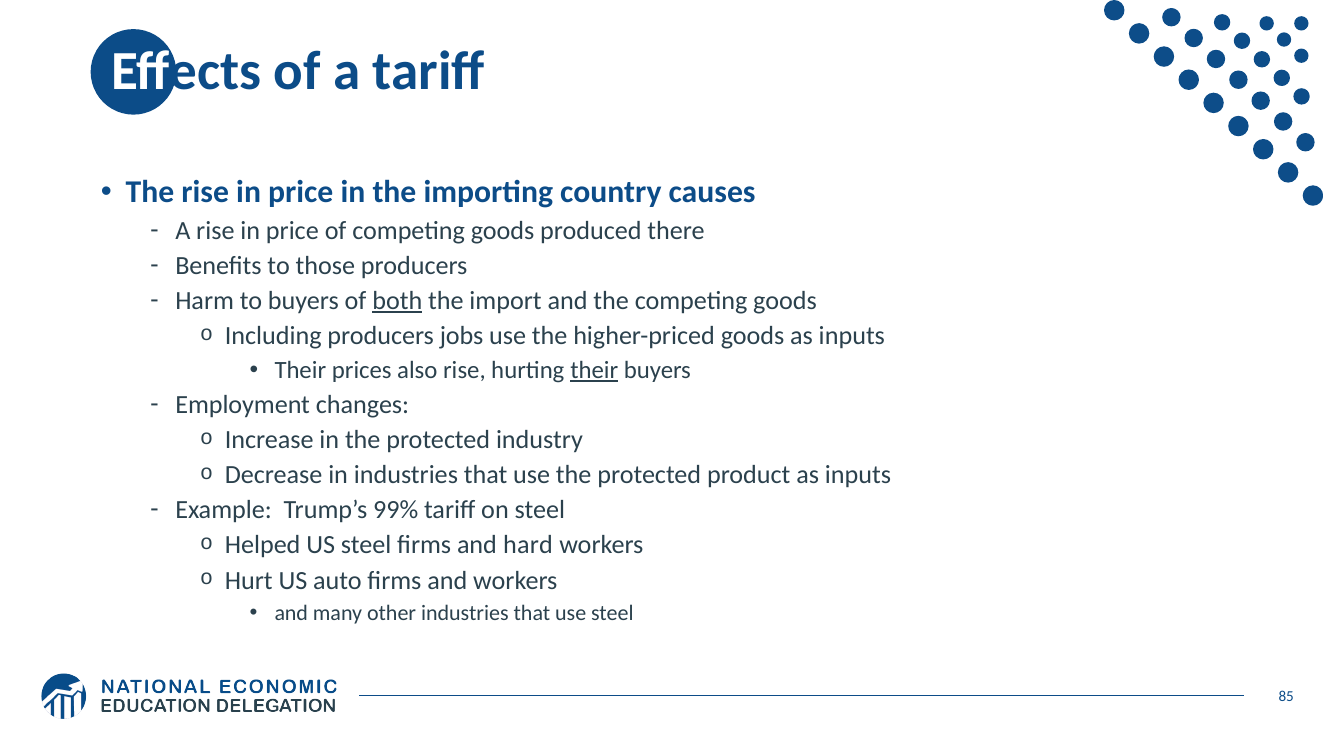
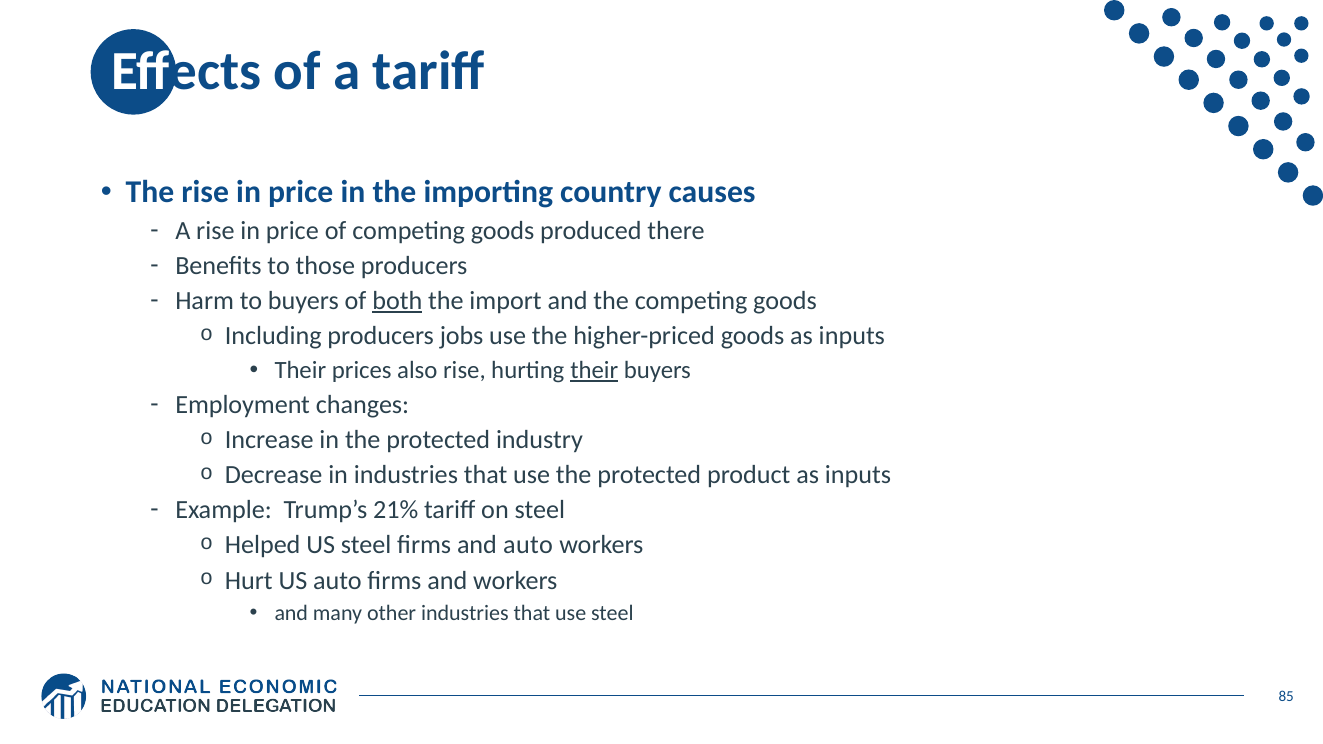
99%: 99% -> 21%
and hard: hard -> auto
